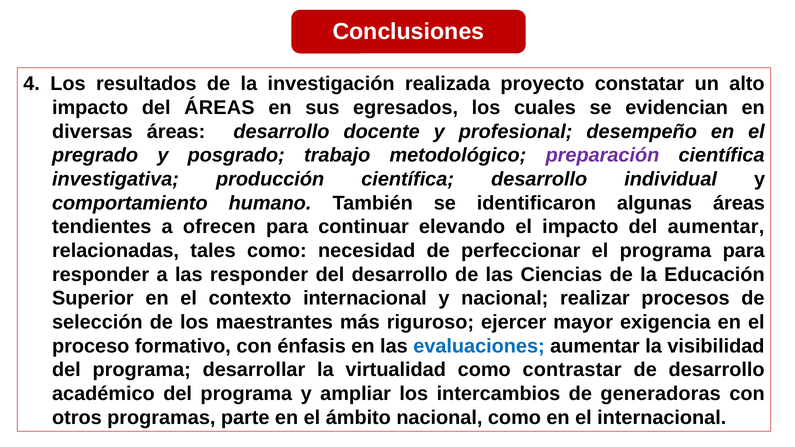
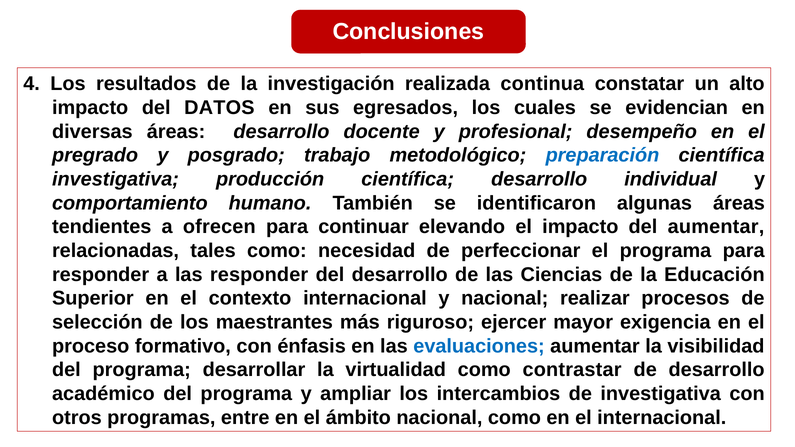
proyecto: proyecto -> continua
del ÁREAS: ÁREAS -> DATOS
preparación colour: purple -> blue
de generadoras: generadoras -> investigativa
parte: parte -> entre
